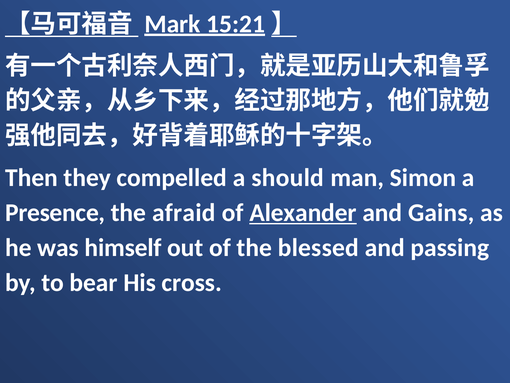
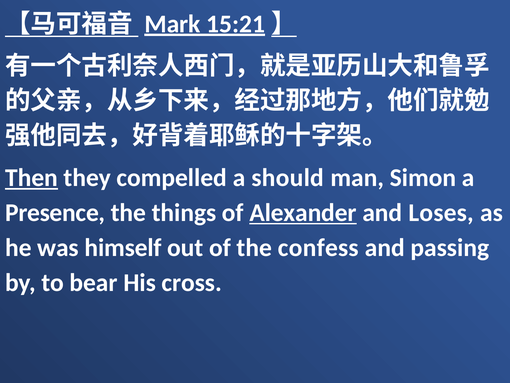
Then underline: none -> present
afraid: afraid -> things
Gains: Gains -> Loses
blessed: blessed -> confess
